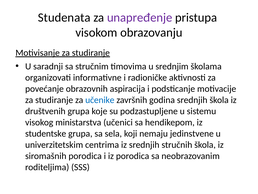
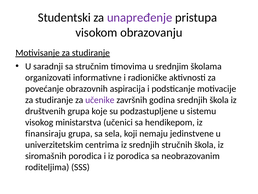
Studenata: Studenata -> Studentski
učenike colour: blue -> purple
studentske: studentske -> finansiraju
